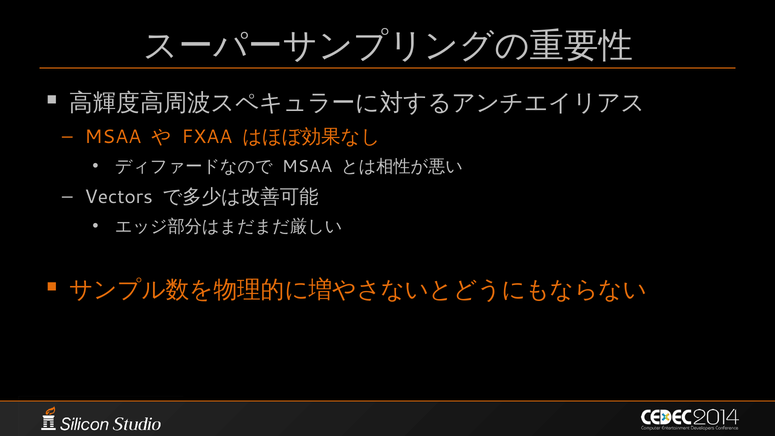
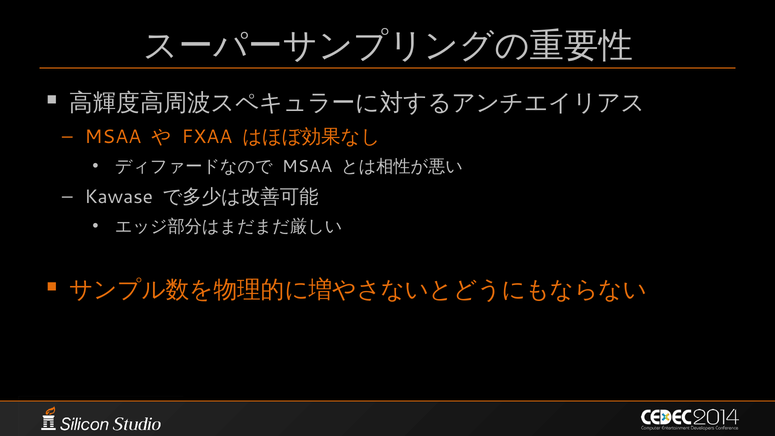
Vectors: Vectors -> Kawase
